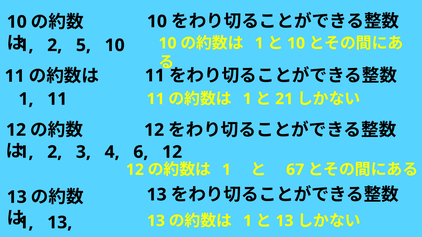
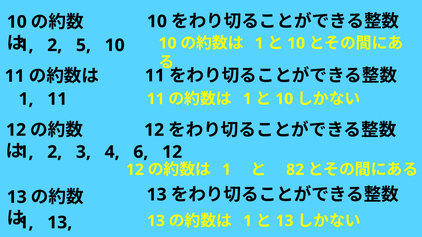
21 at (284, 99): 21 -> 10
67: 67 -> 82
